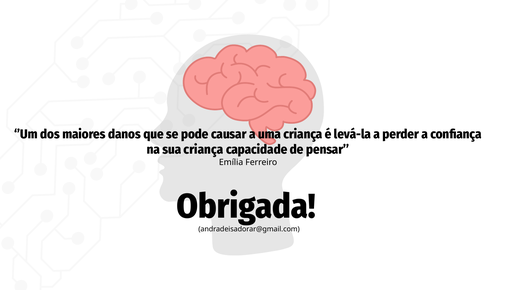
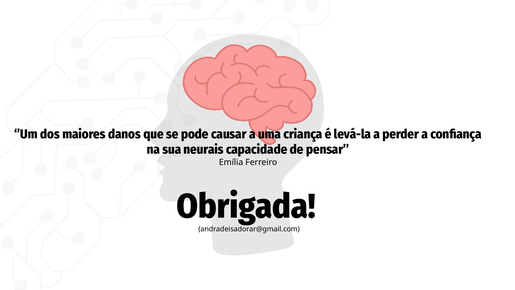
sua criança: criança -> neurais
